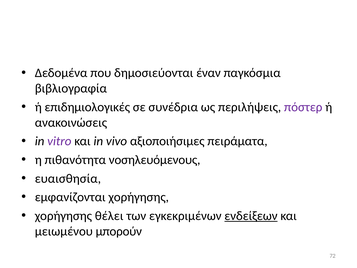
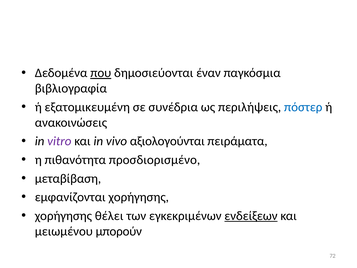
που underline: none -> present
επιδημιολογικές: επιδημιολογικές -> εξατομικευμένη
πόστερ colour: purple -> blue
αξιοποιήσιμες: αξιοποιήσιμες -> αξιολογούνται
νοσηλευόμενους: νοσηλευόμενους -> προσδιορισμένο
ευαισθησία: ευαισθησία -> μεταβίβαση
